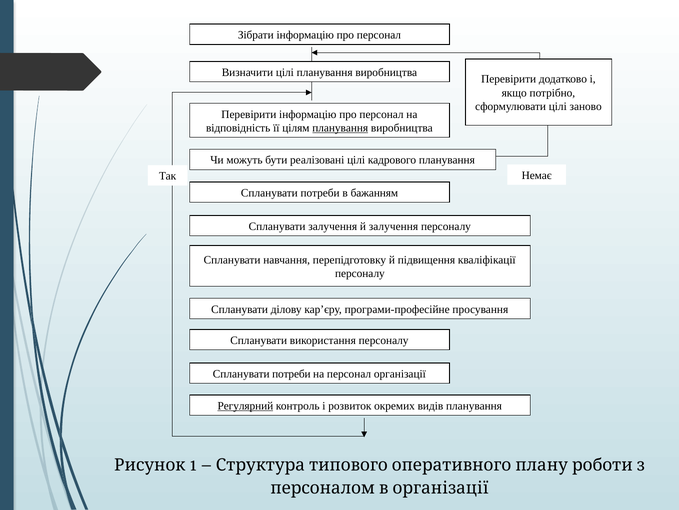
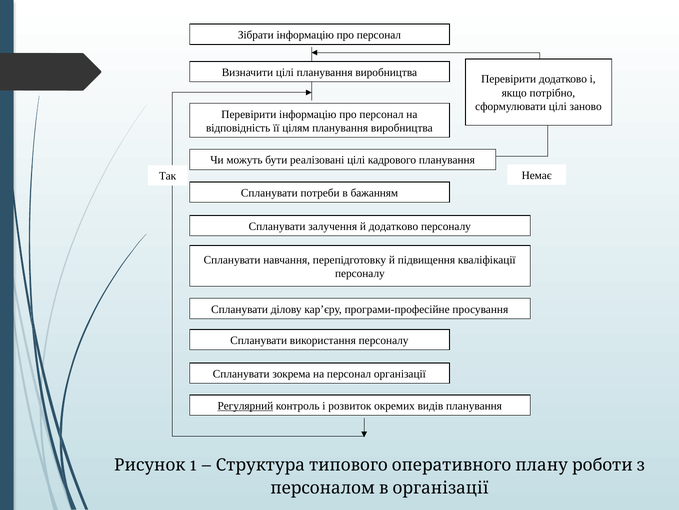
планування at (340, 128) underline: present -> none
й залучення: залучення -> додатково
потреби at (291, 373): потреби -> зокрема
